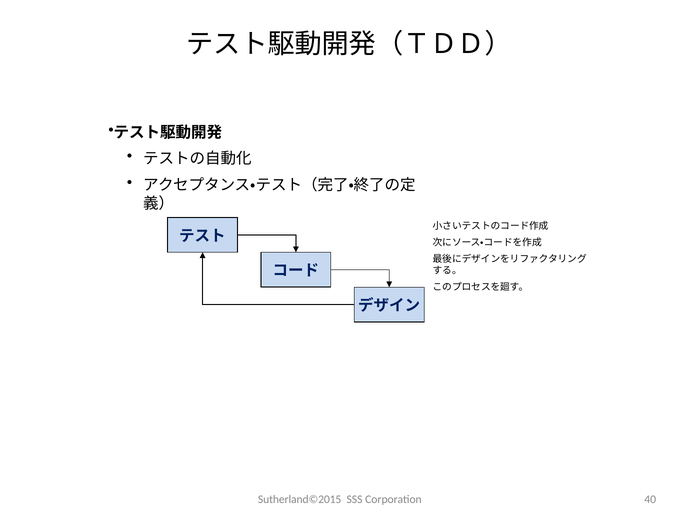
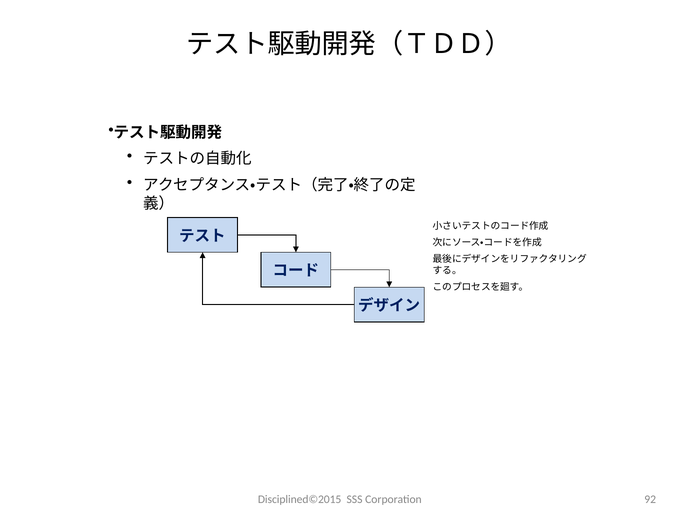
Sutherland©2015: Sutherland©2015 -> Disciplined©2015
40: 40 -> 92
